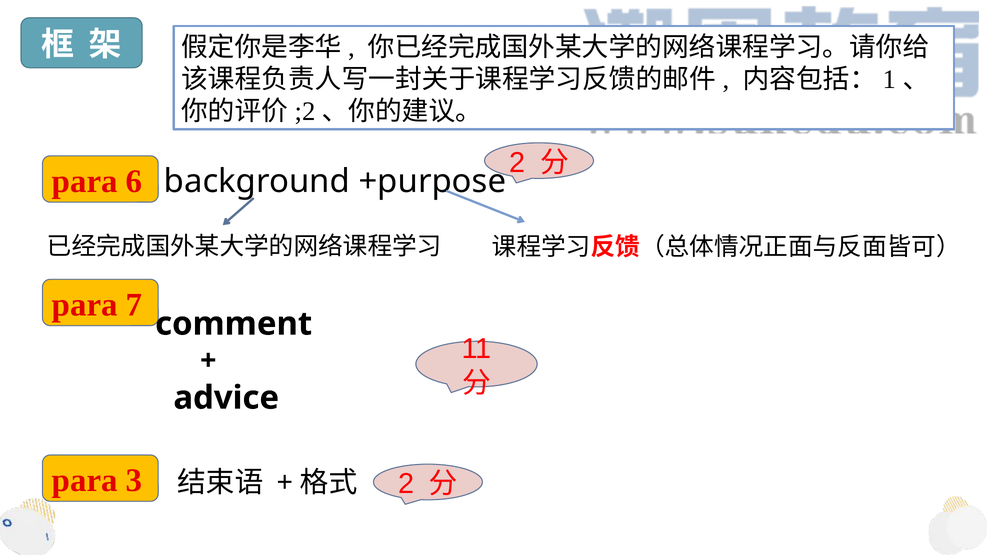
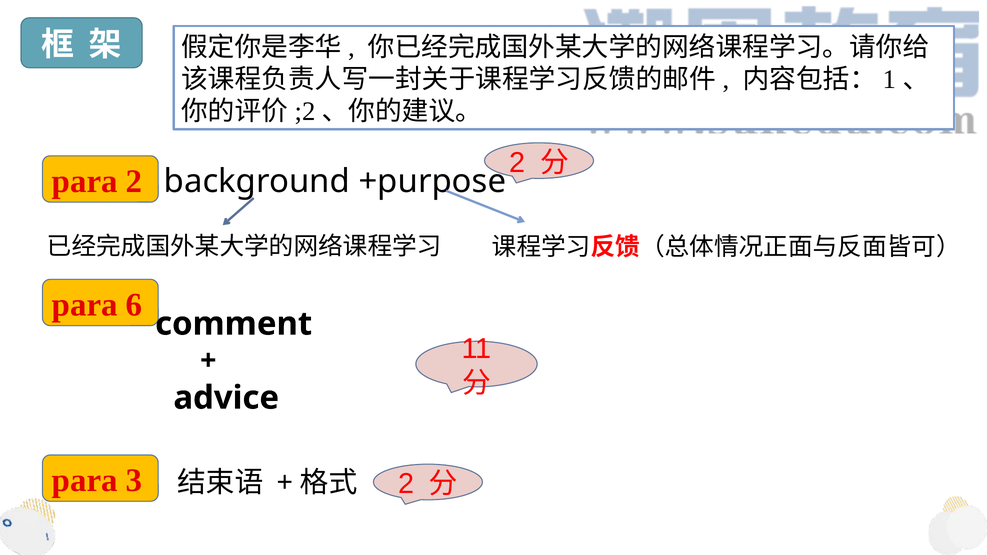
para 6: 6 -> 2
7: 7 -> 6
